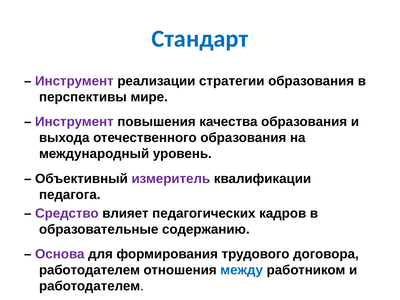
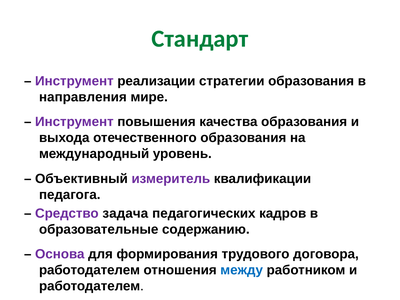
Стандарт colour: blue -> green
перспективы: перспективы -> направления
влияет: влияет -> задача
